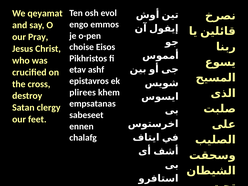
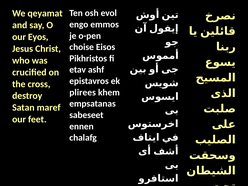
Pray: Pray -> Eyos
clergy: clergy -> maref
